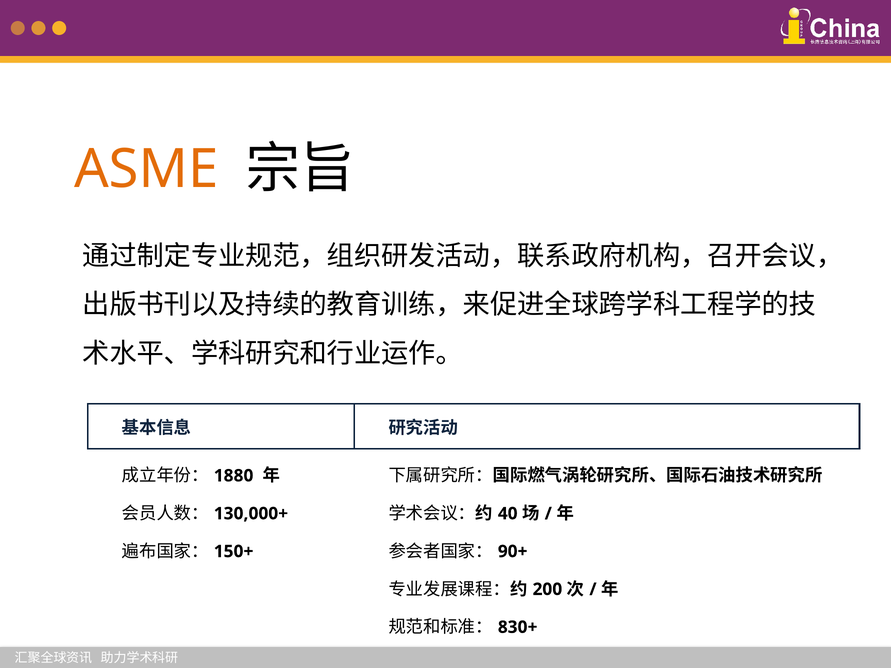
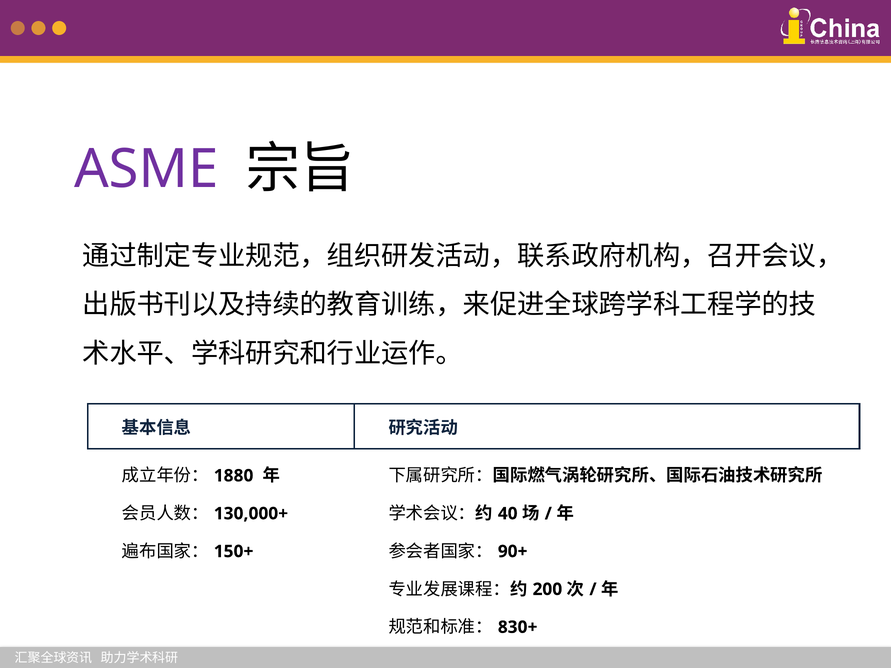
ASME colour: orange -> purple
